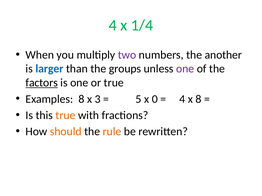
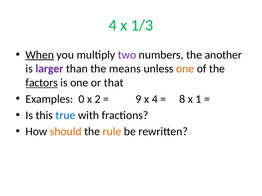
1/4: 1/4 -> 1/3
When underline: none -> present
larger colour: blue -> purple
groups: groups -> means
one at (185, 69) colour: purple -> orange
or true: true -> that
Examples 8: 8 -> 0
3: 3 -> 2
5: 5 -> 9
x 0: 0 -> 4
4 at (182, 99): 4 -> 8
x 8: 8 -> 1
true at (65, 116) colour: orange -> blue
